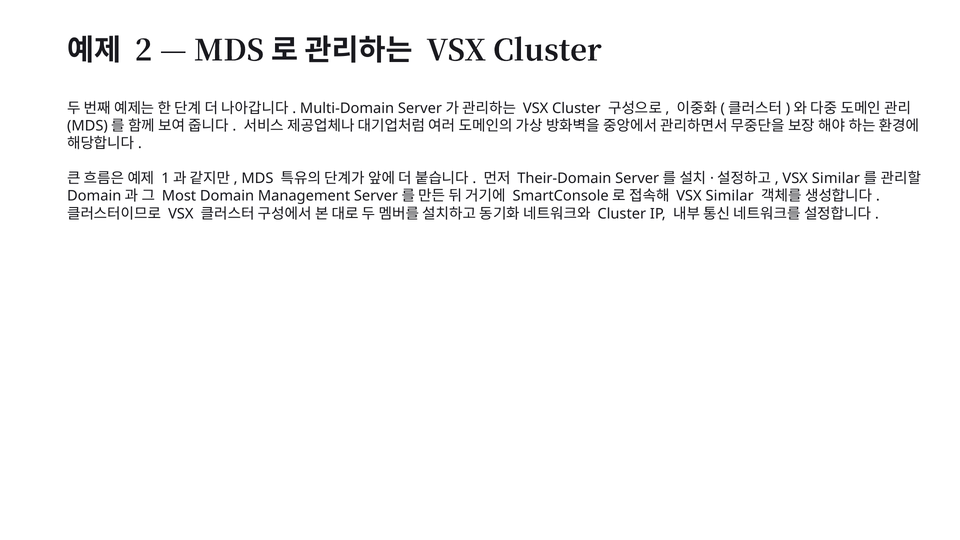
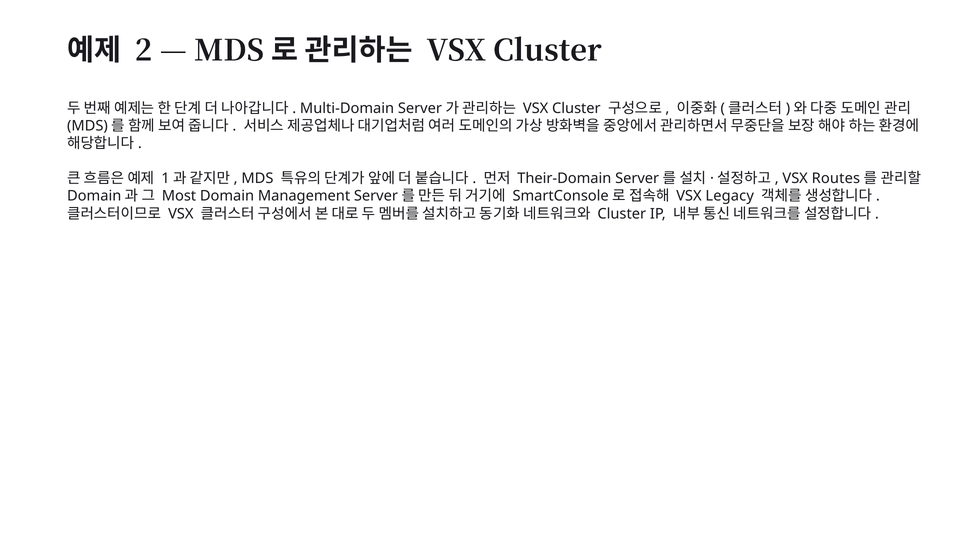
Similar at (836, 179): Similar -> Routes
Similar at (730, 196): Similar -> Legacy
